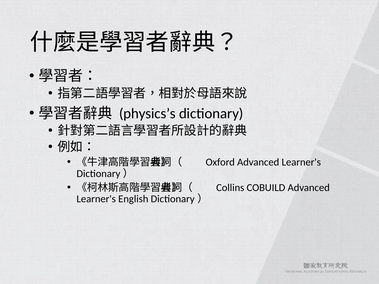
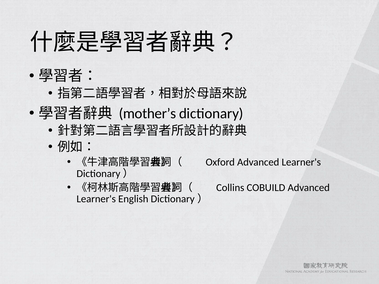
physics’s: physics’s -> mother’s
